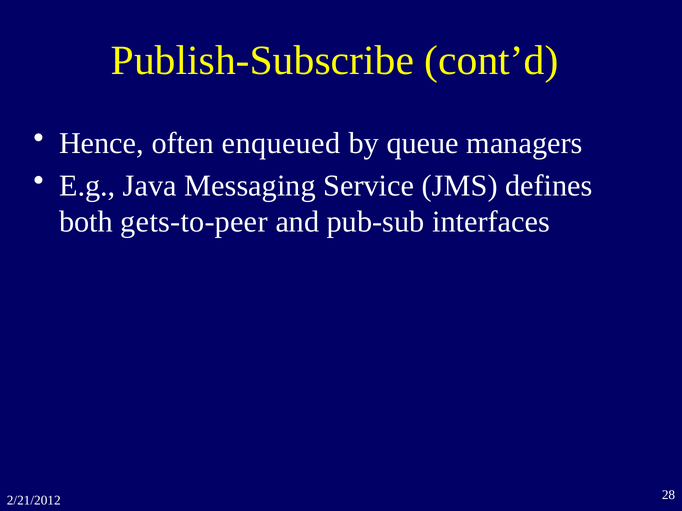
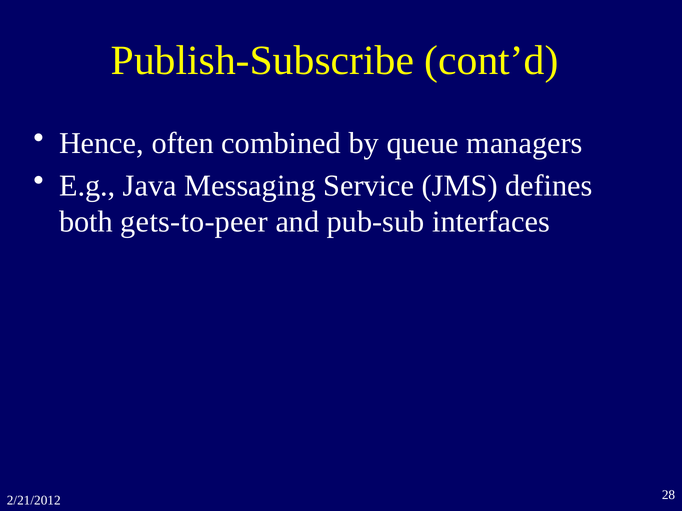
enqueued: enqueued -> combined
